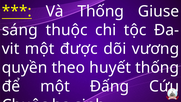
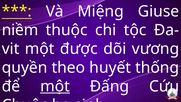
Và Thống: Thống -> Miệng
sáng: sáng -> niềm
một at (55, 86) underline: none -> present
